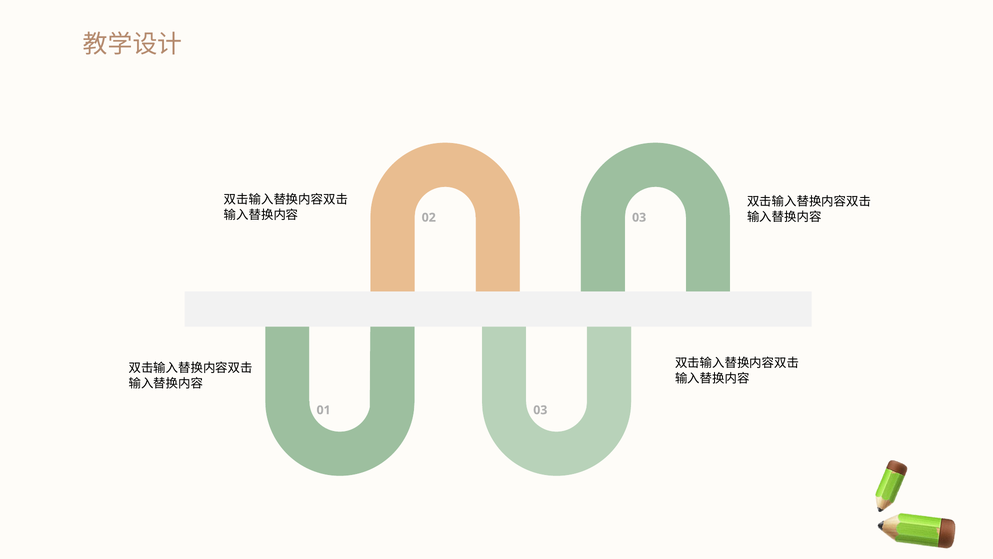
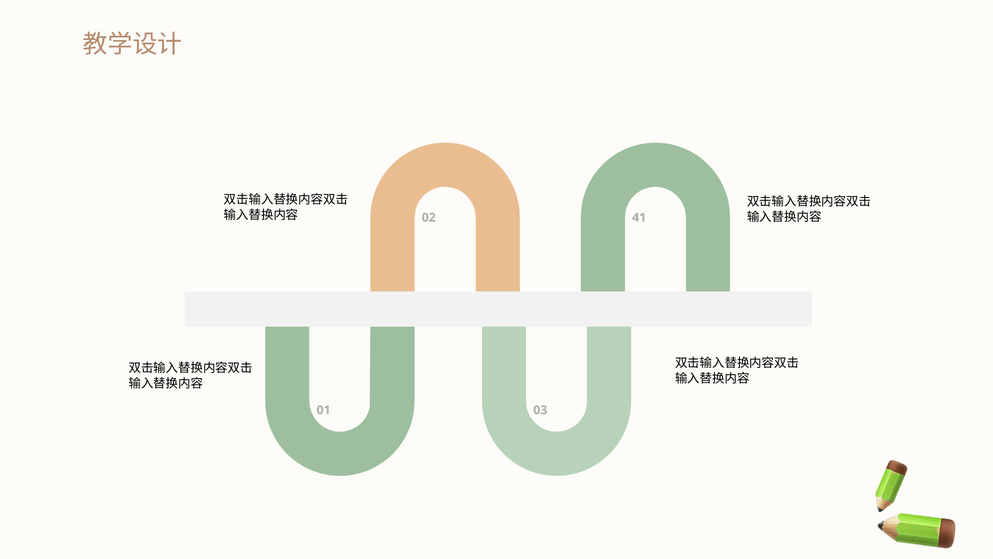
02 03: 03 -> 41
